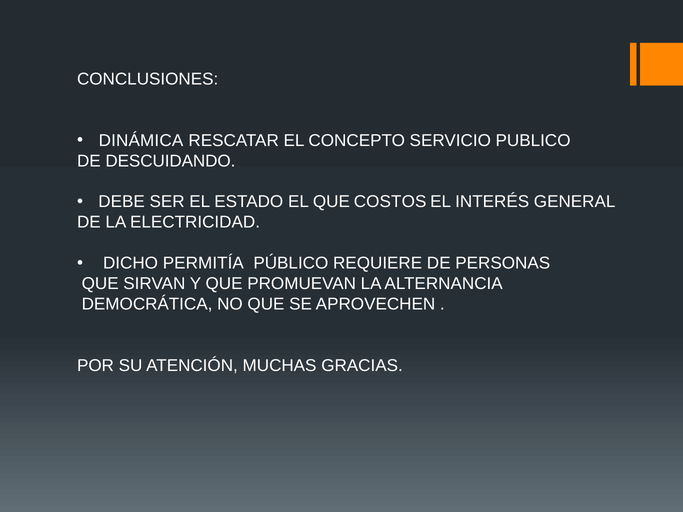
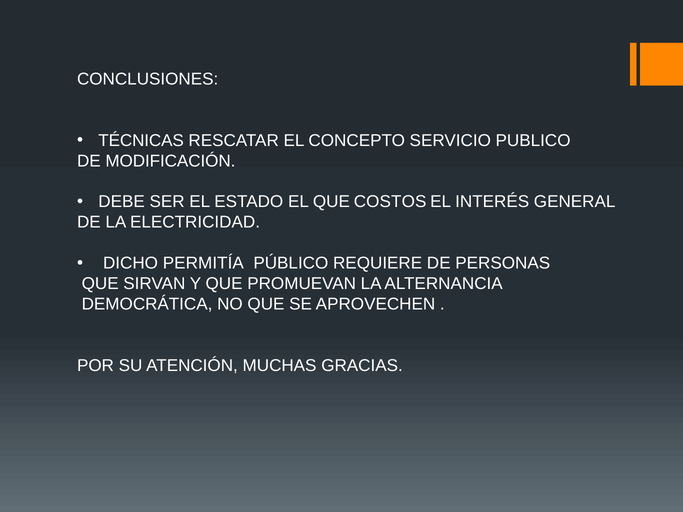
DINÁMICA: DINÁMICA -> TÉCNICAS
DESCUIDANDO: DESCUIDANDO -> MODIFICACIÓN
